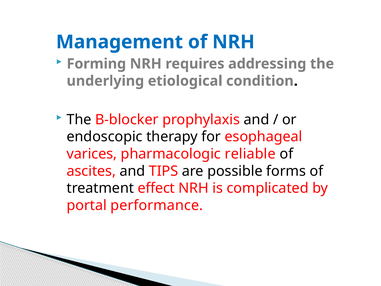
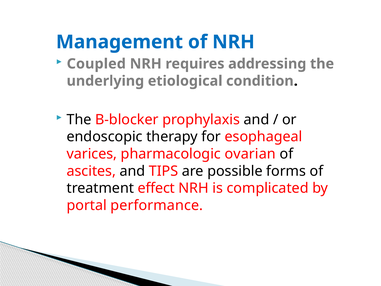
Forming: Forming -> Coupled
reliable: reliable -> ovarian
